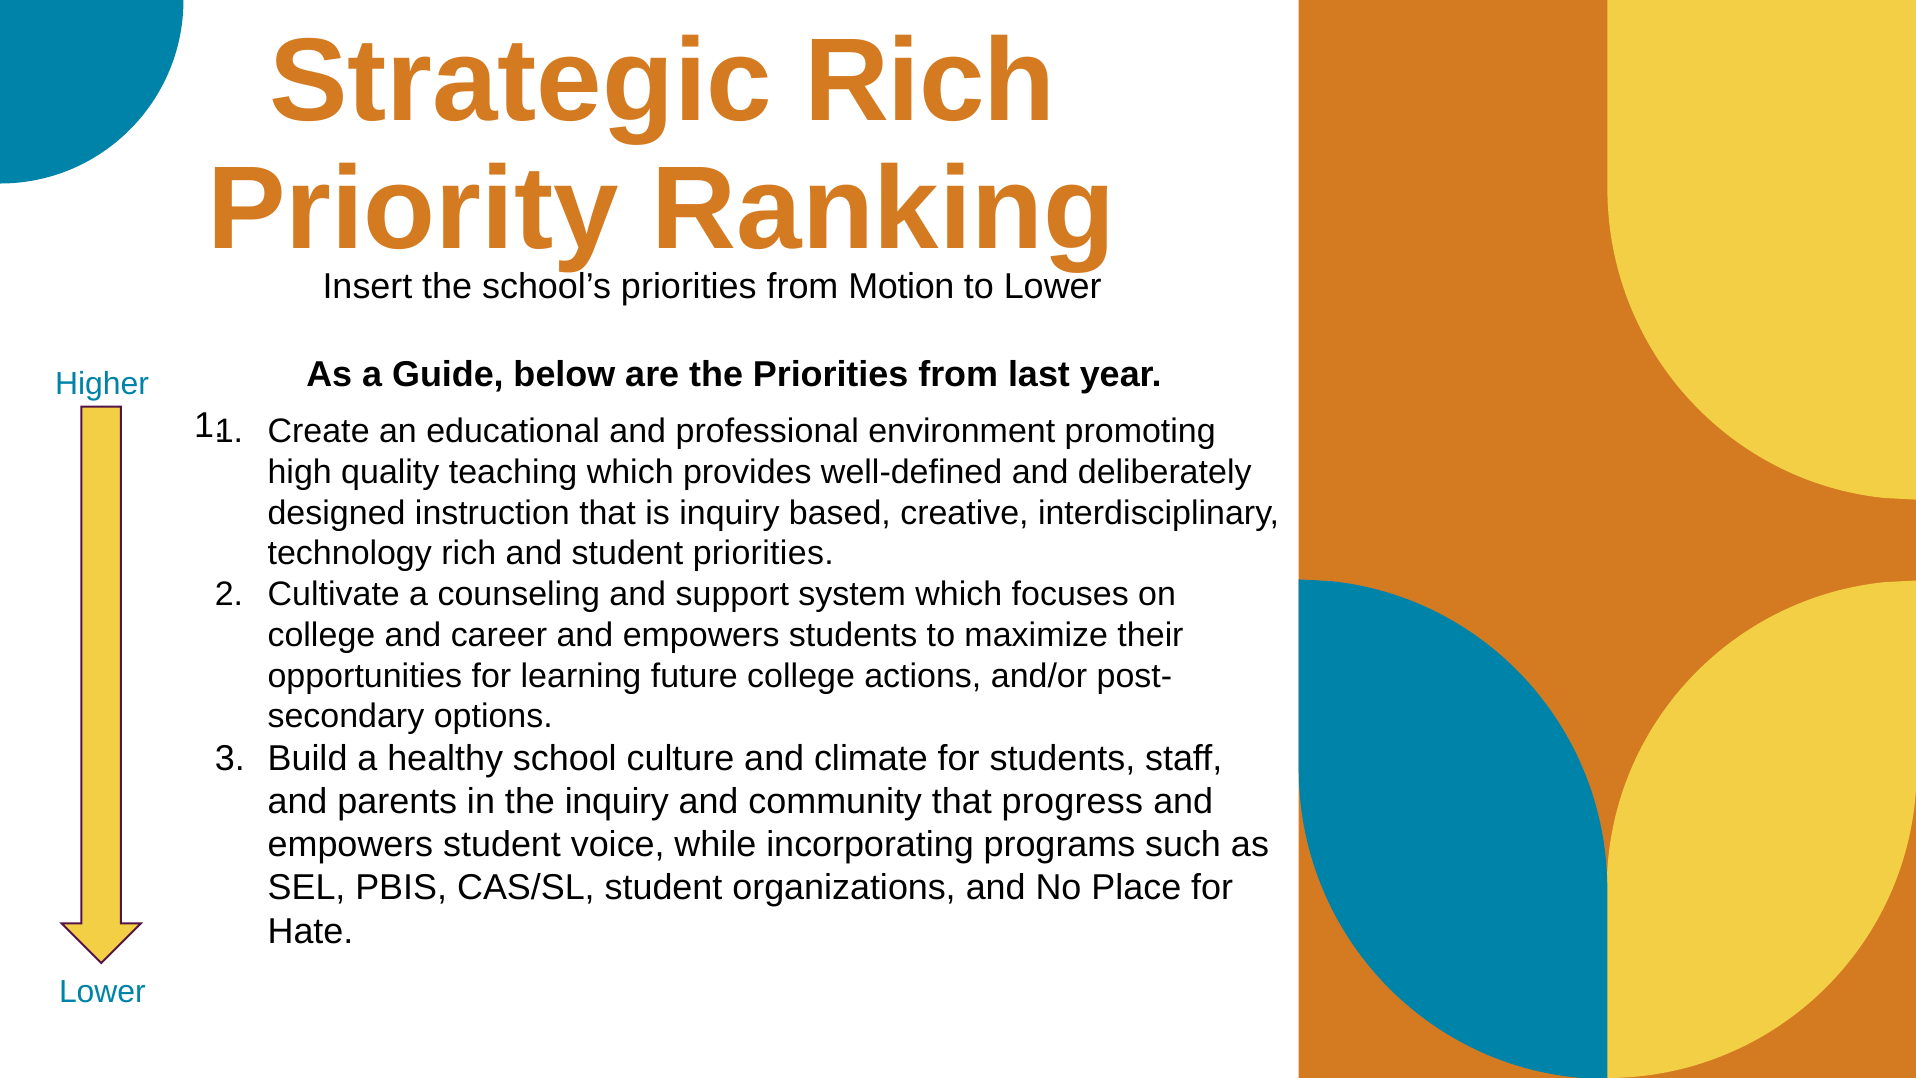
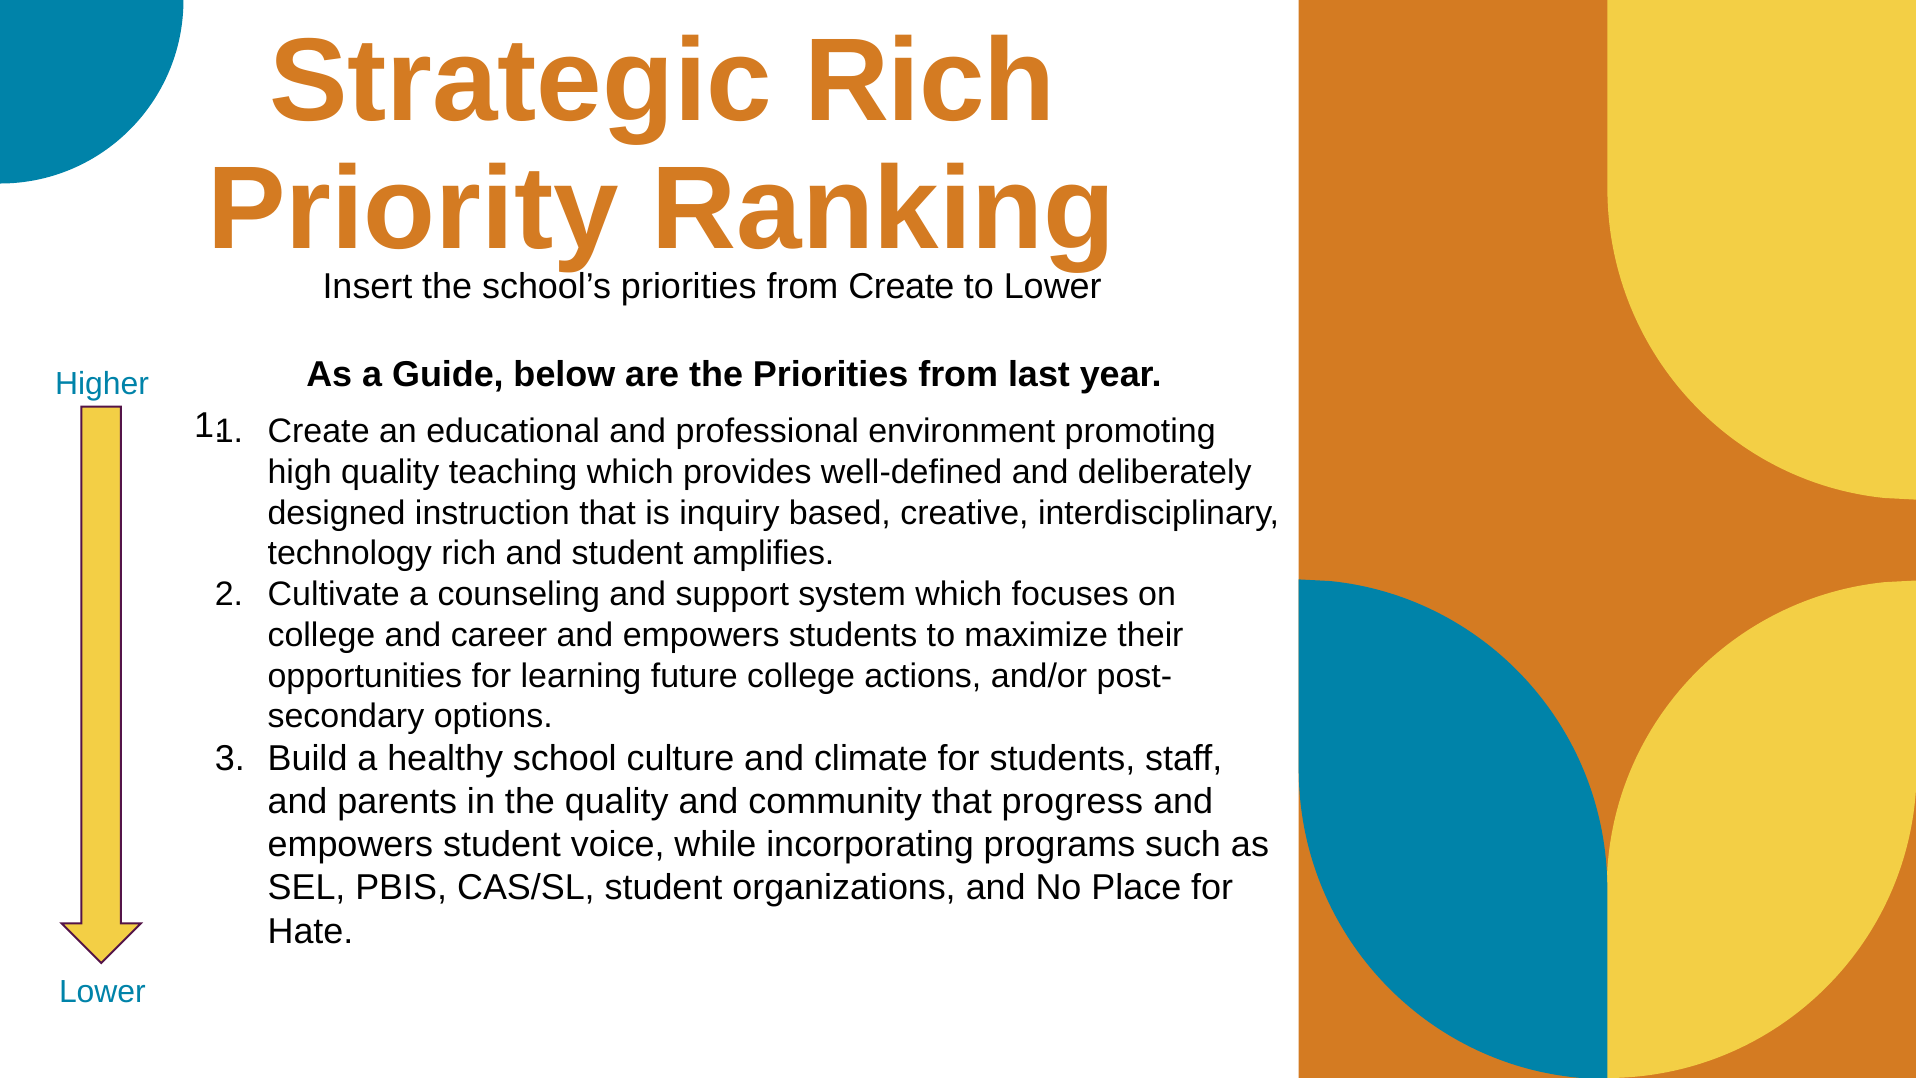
from Motion: Motion -> Create
student priorities: priorities -> amplifies
the inquiry: inquiry -> quality
